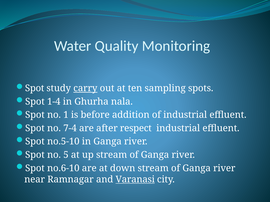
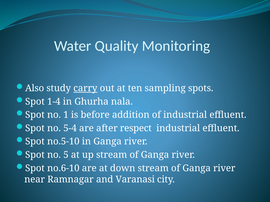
Spot at (35, 88): Spot -> Also
7-4: 7-4 -> 5-4
Varanasi underline: present -> none
